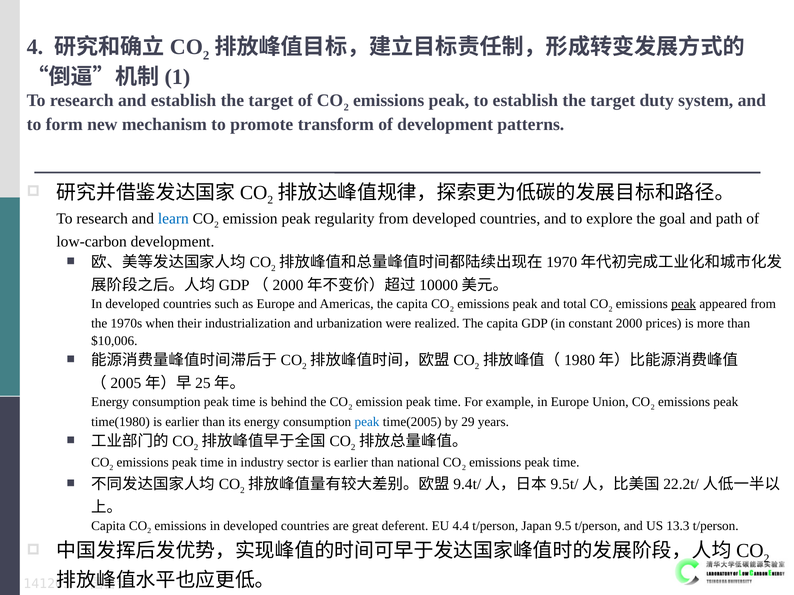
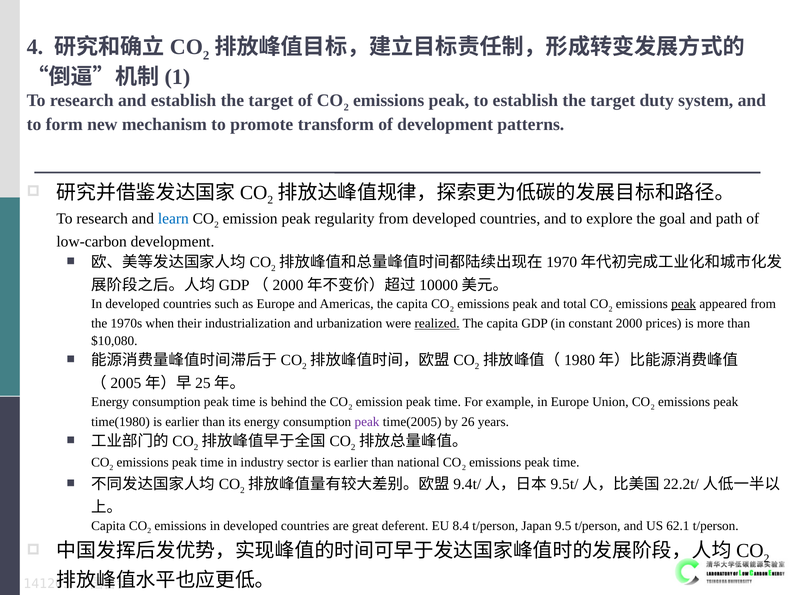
realized underline: none -> present
$10,006: $10,006 -> $10,080
peak at (367, 422) colour: blue -> purple
29: 29 -> 26
4.4: 4.4 -> 8.4
13.3: 13.3 -> 62.1
